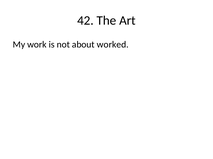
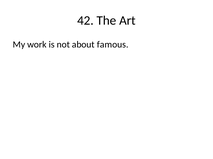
worked: worked -> famous
